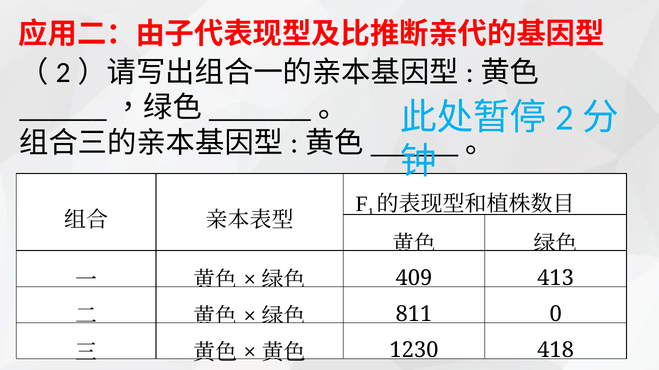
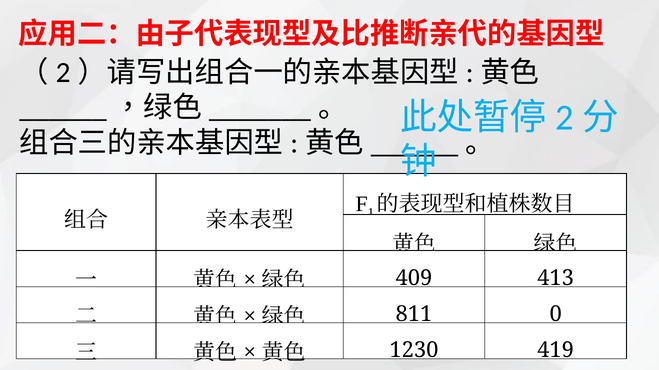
418: 418 -> 419
